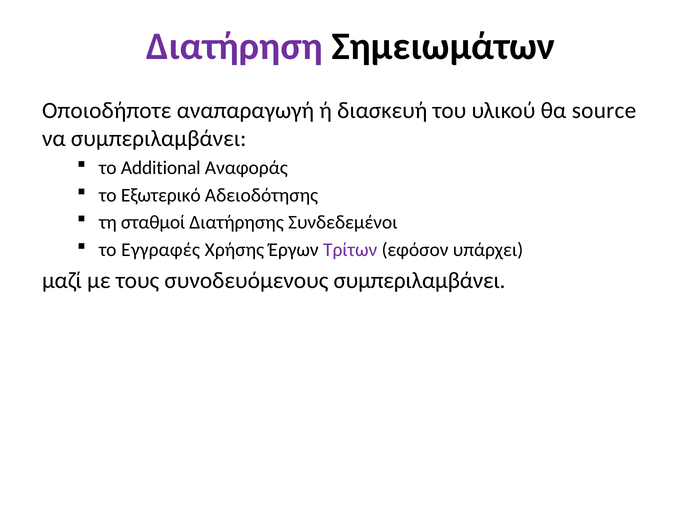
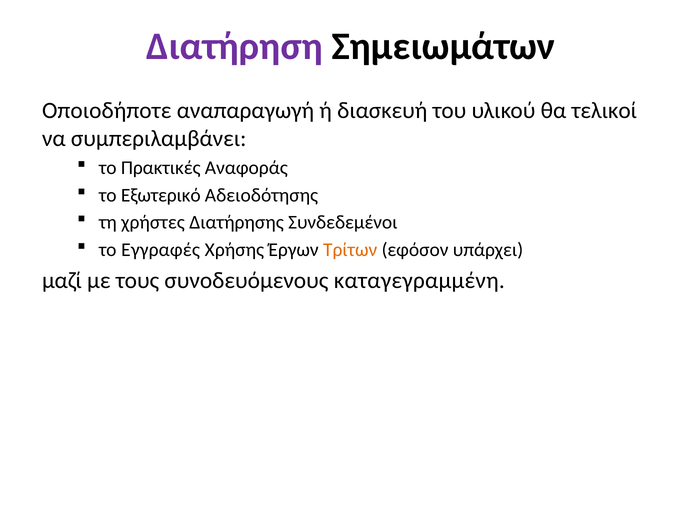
source: source -> τελικοί
Additional: Additional -> Πρακτικές
σταθμοί: σταθμοί -> χρήστες
Τρίτων colour: purple -> orange
συνοδευόμενους συμπεριλαμβάνει: συμπεριλαμβάνει -> καταγεγραμμένη
